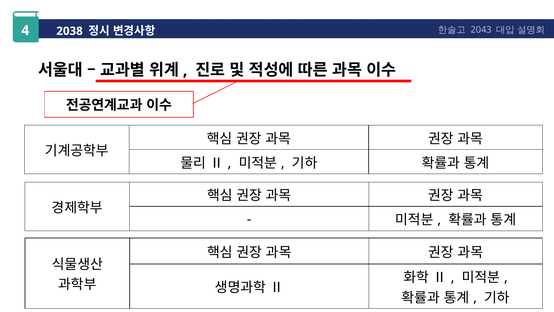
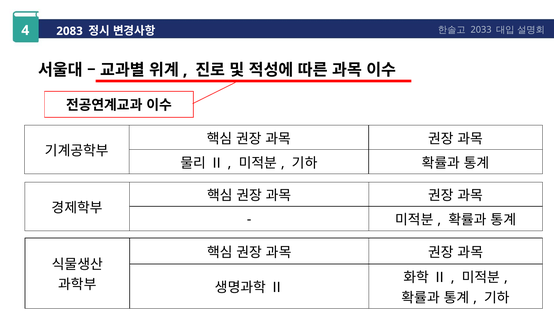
2043: 2043 -> 2033
2038: 2038 -> 2083
